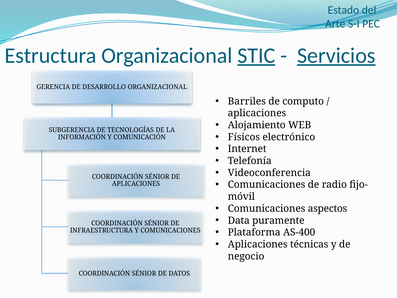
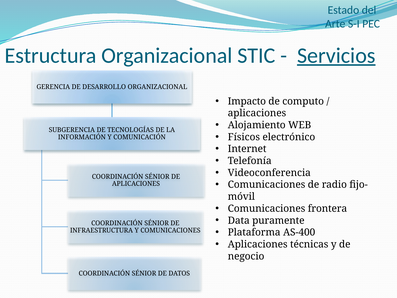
STIC underline: present -> none
Barriles: Barriles -> Impacto
aspectos: aspectos -> frontera
